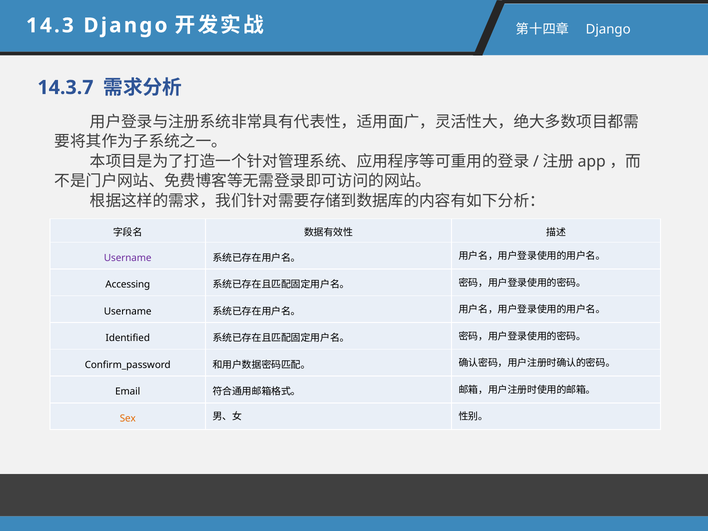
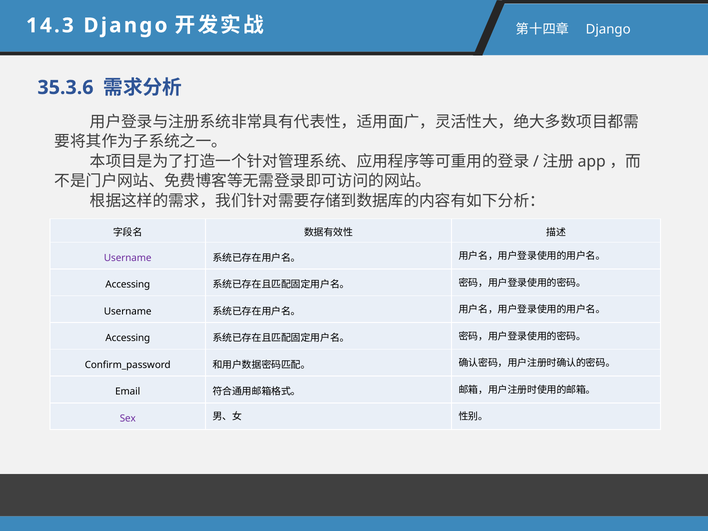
14.3.7: 14.3.7 -> 35.3.6
Identified at (128, 338): Identified -> Accessing
Sex colour: orange -> purple
